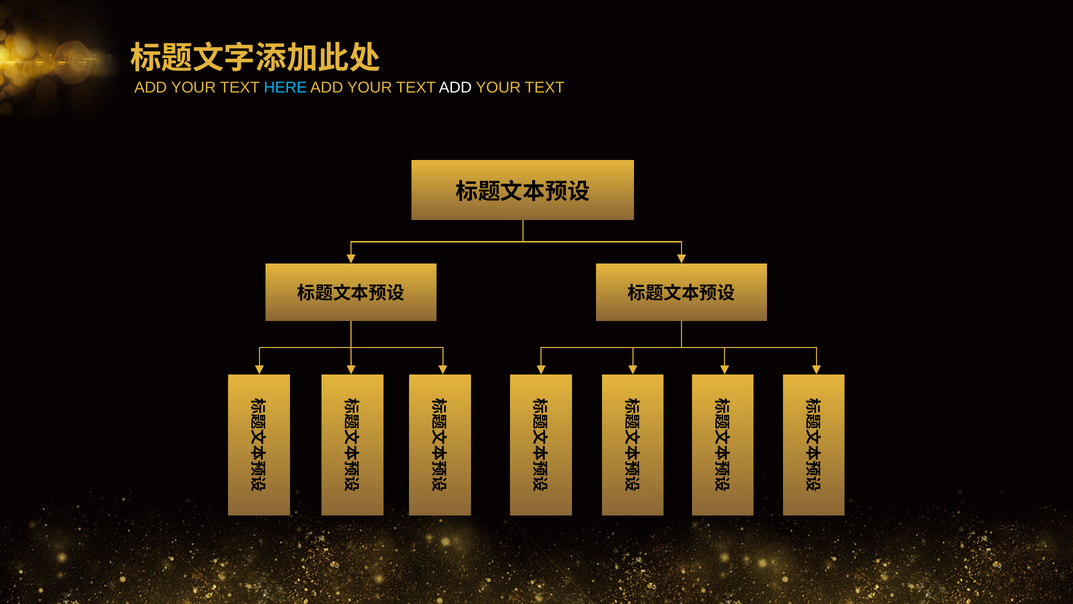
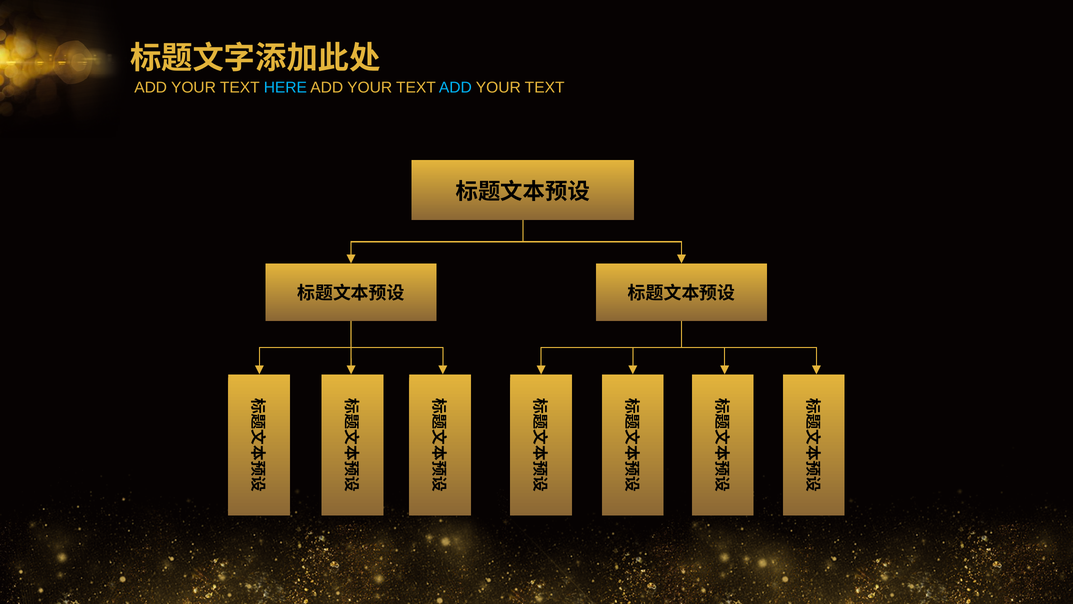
ADD at (455, 88) colour: white -> light blue
